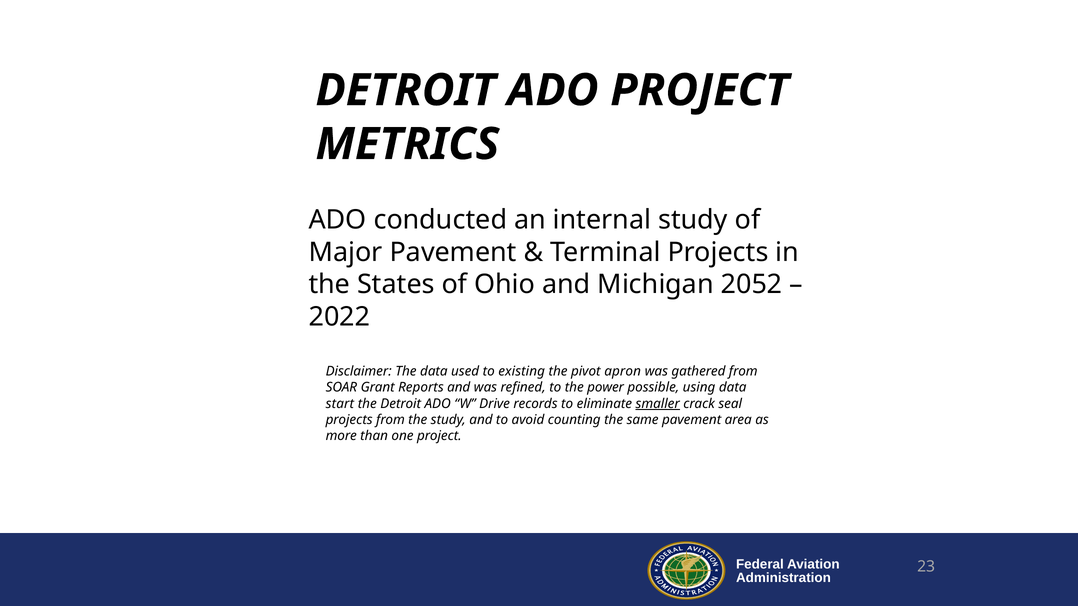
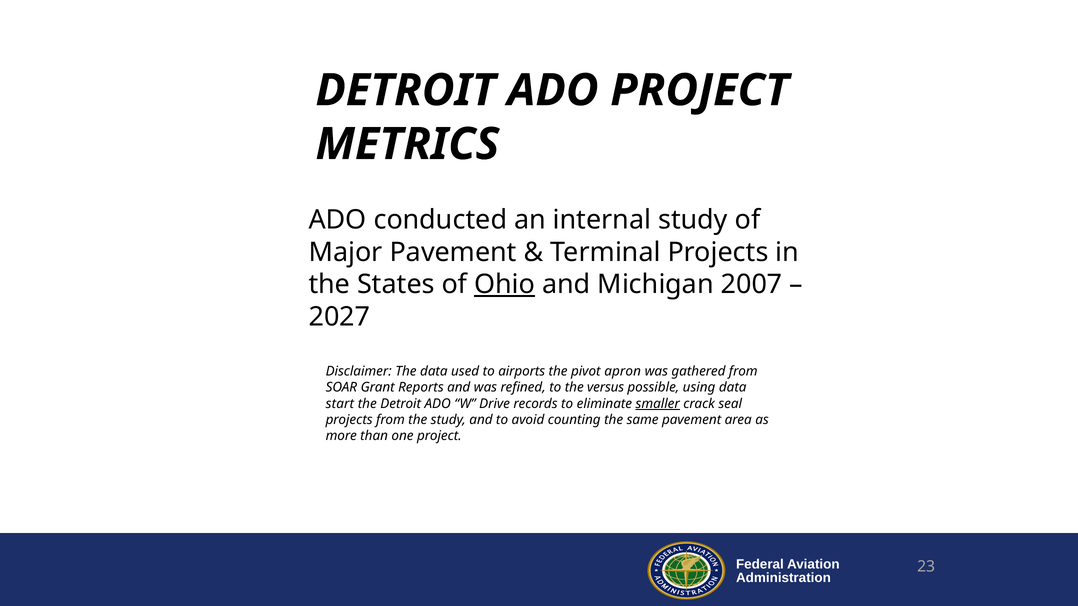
Ohio underline: none -> present
2052: 2052 -> 2007
2022: 2022 -> 2027
existing: existing -> airports
power: power -> versus
